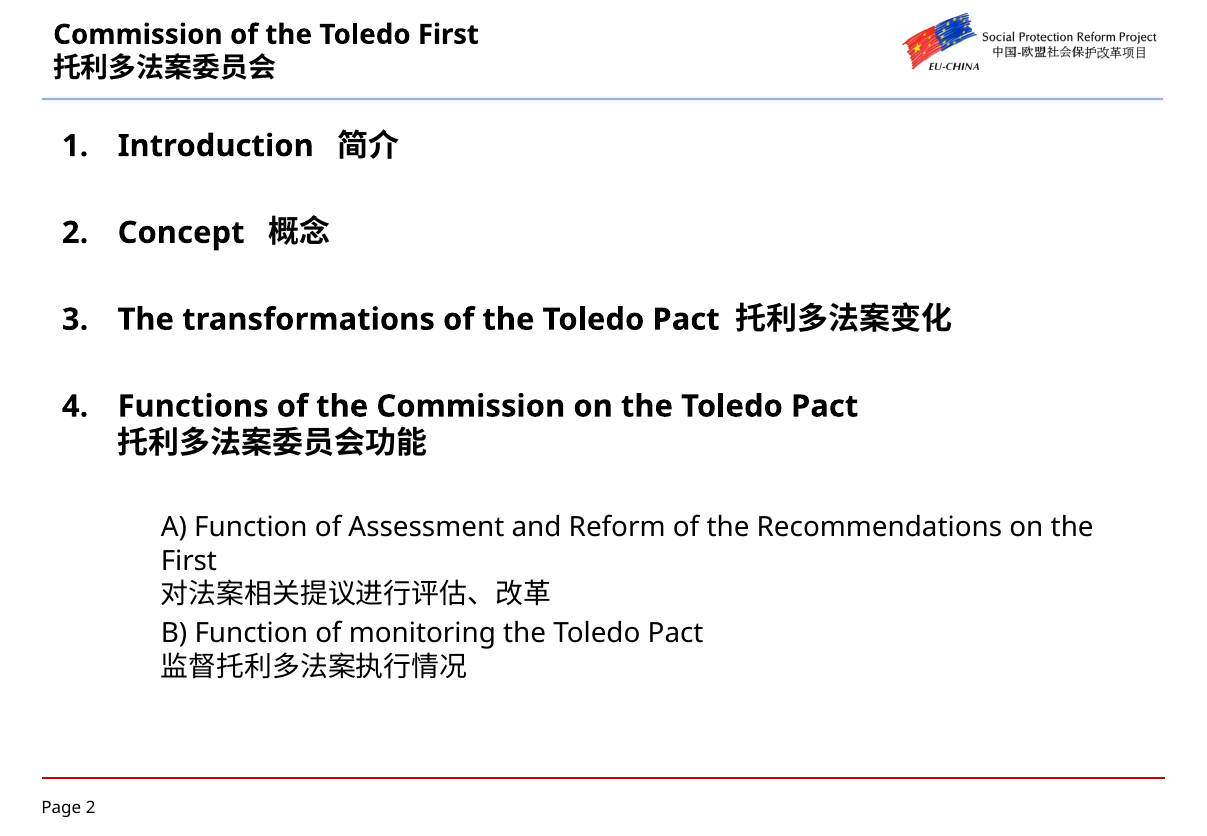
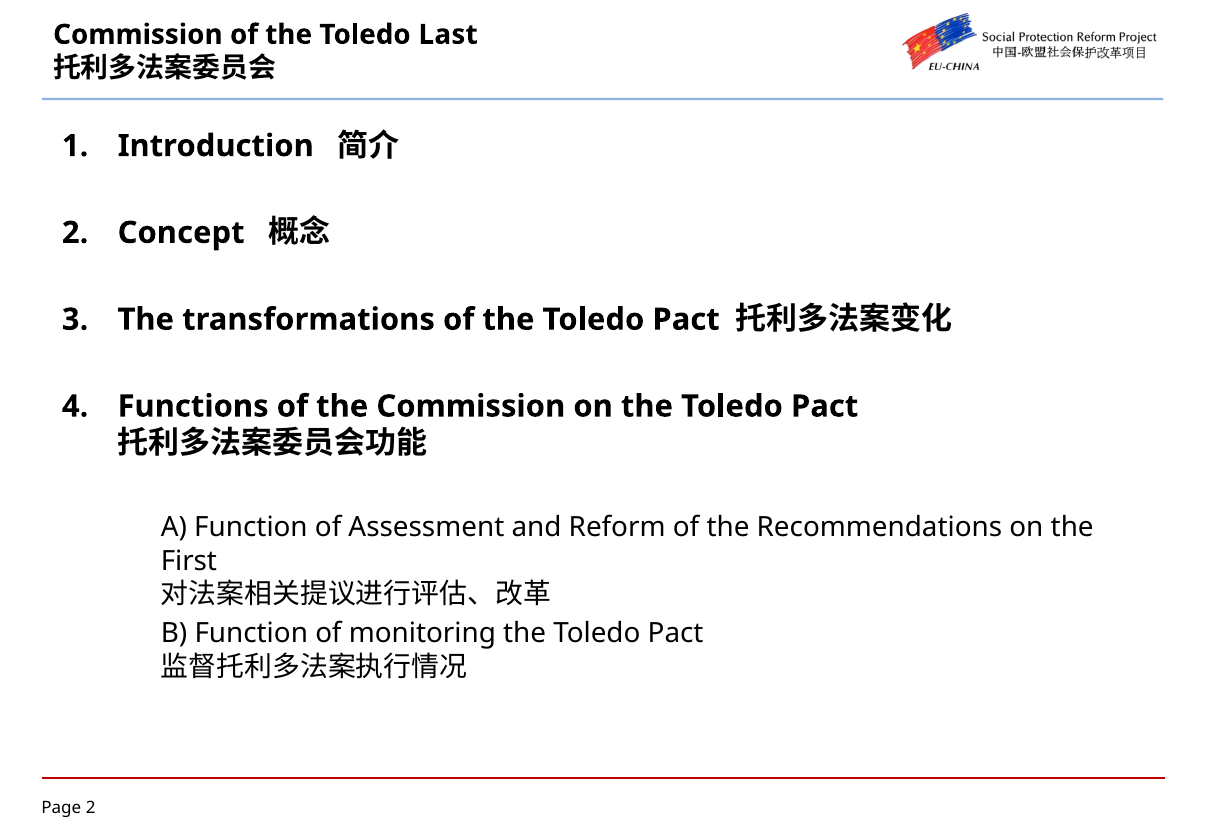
Toledo First: First -> Last
